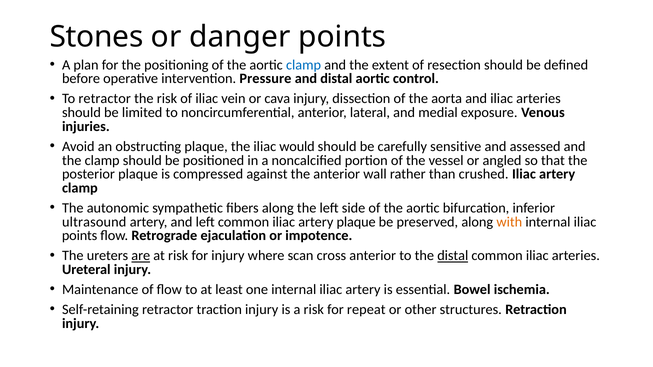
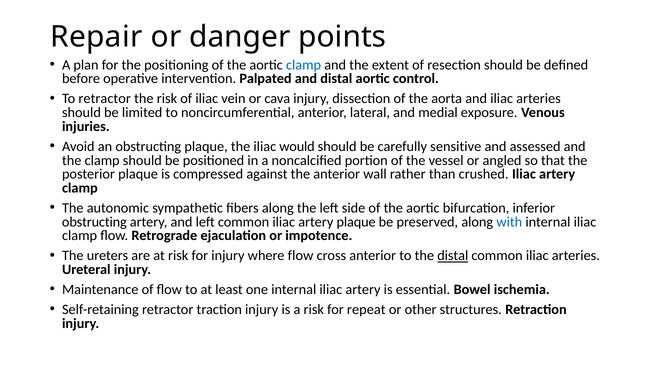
Stones: Stones -> Repair
Pressure: Pressure -> Palpated
ultrasound at (94, 222): ultrasound -> obstructing
with colour: orange -> blue
points at (80, 236): points -> clamp
are underline: present -> none
where scan: scan -> flow
